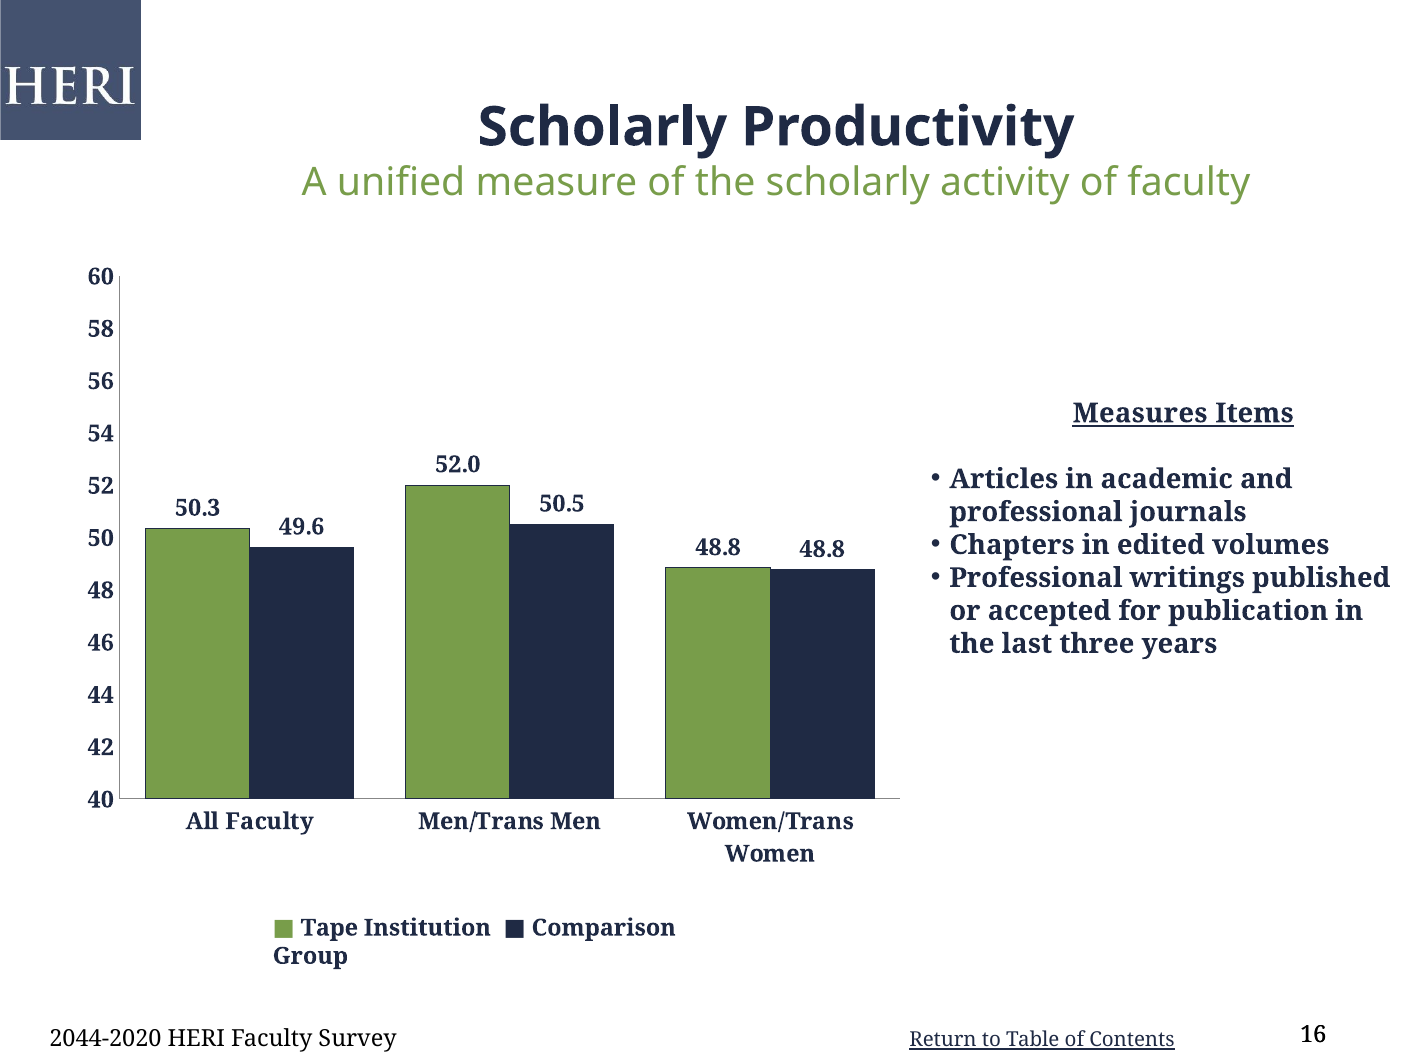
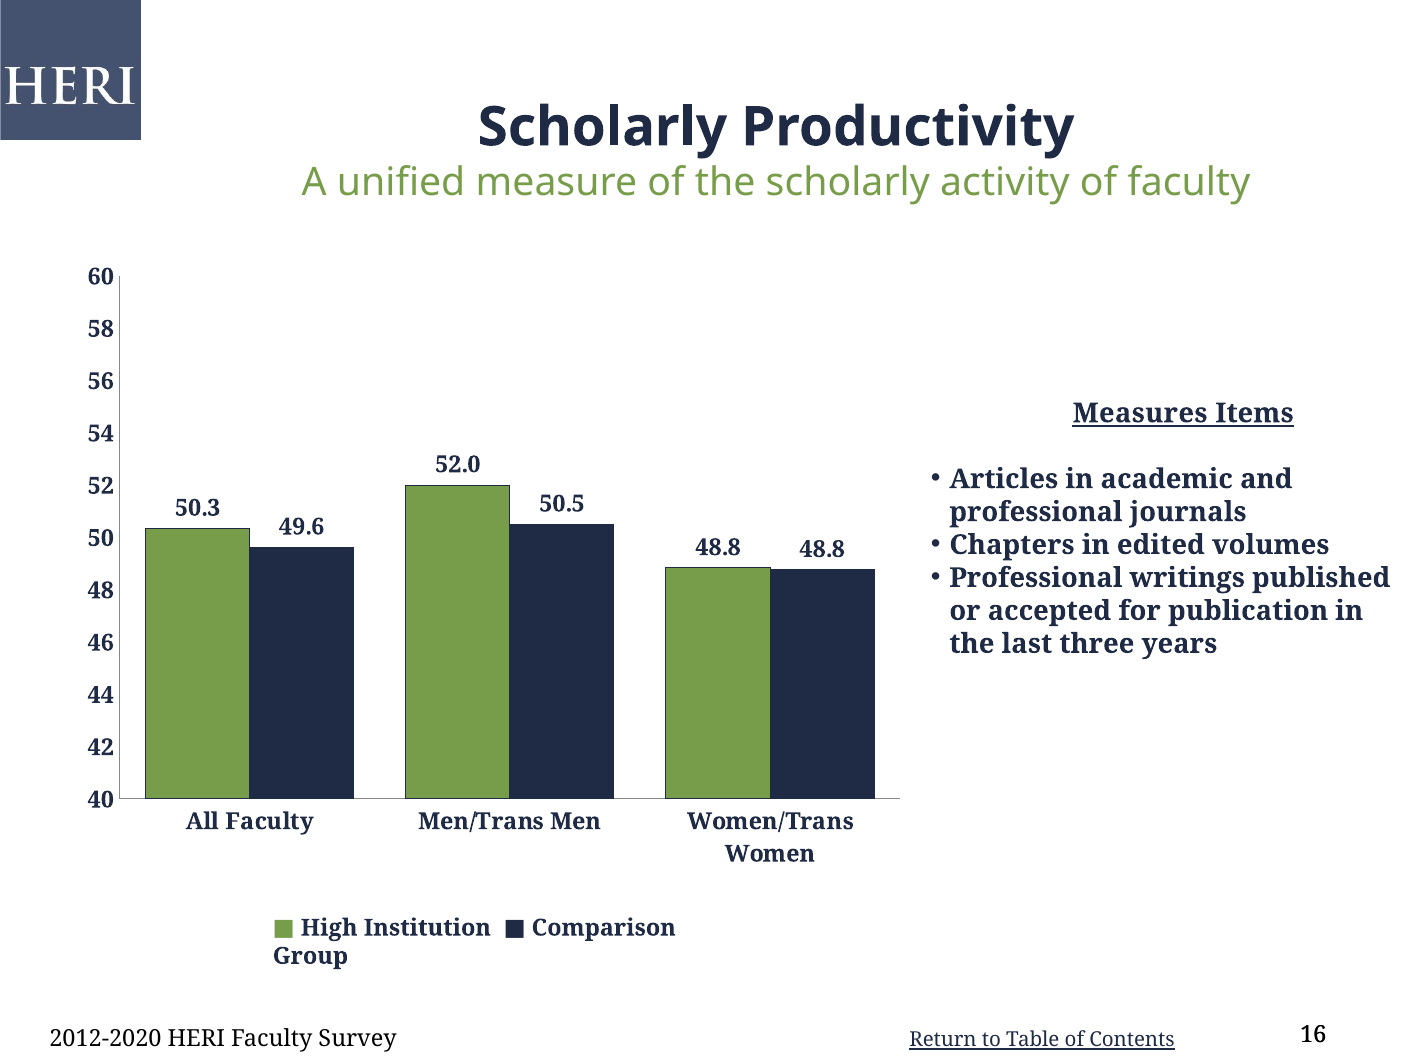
Tape: Tape -> High
2044-2020: 2044-2020 -> 2012-2020
